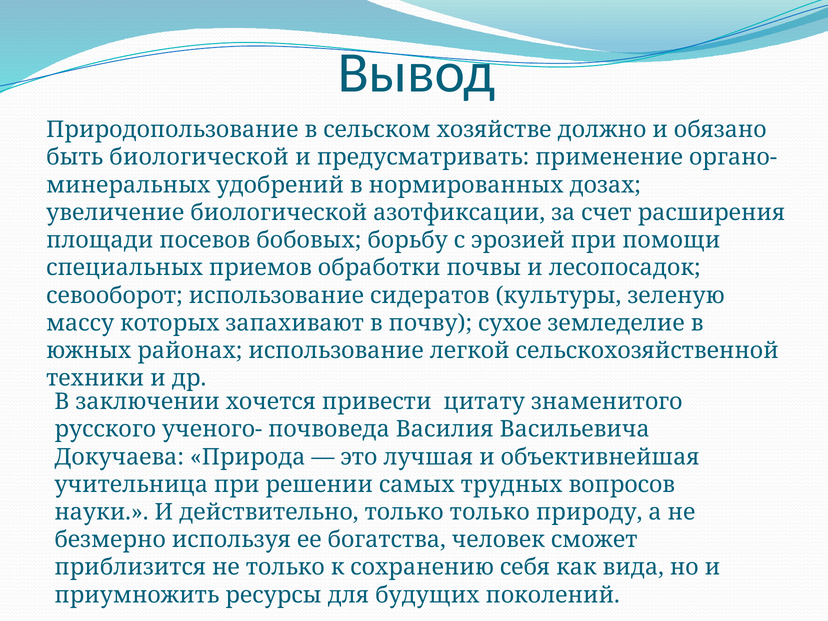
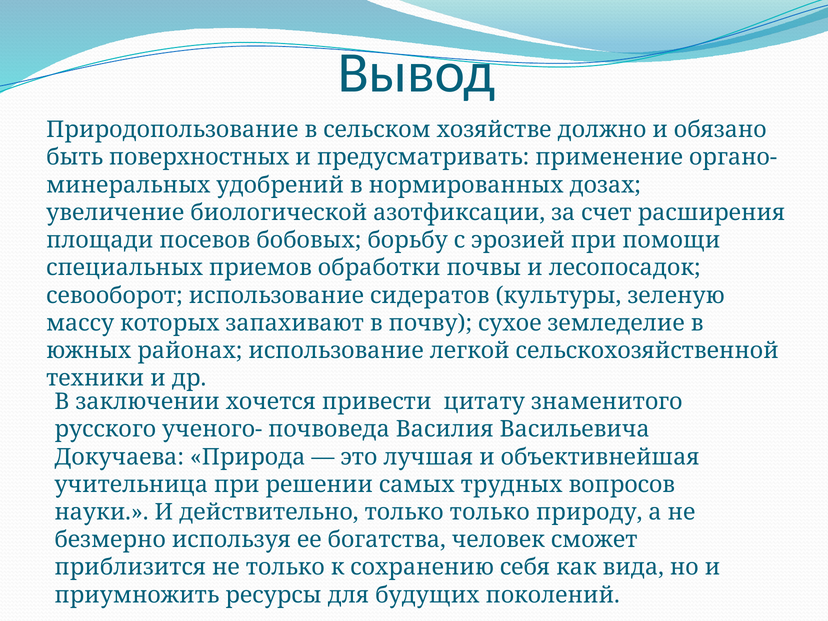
быть биологической: биологической -> поверхностных
